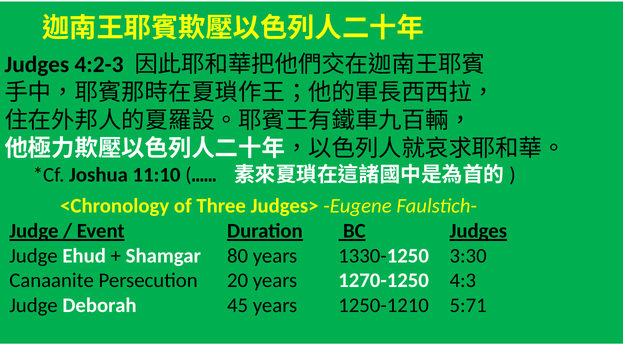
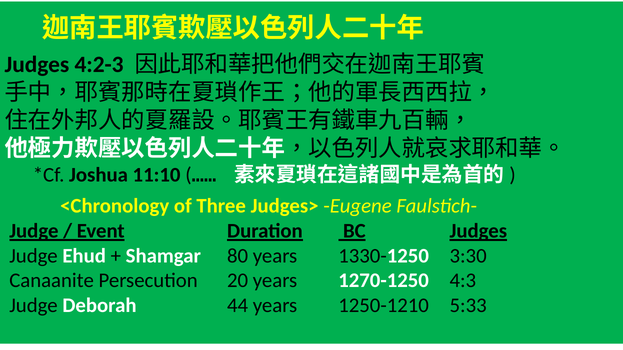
45: 45 -> 44
5:71: 5:71 -> 5:33
